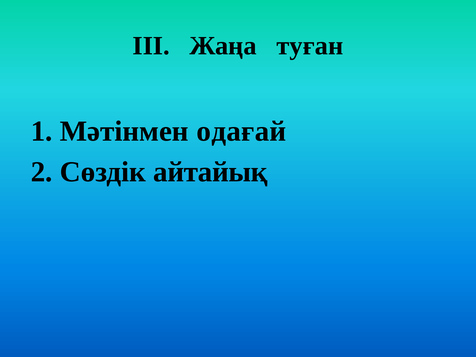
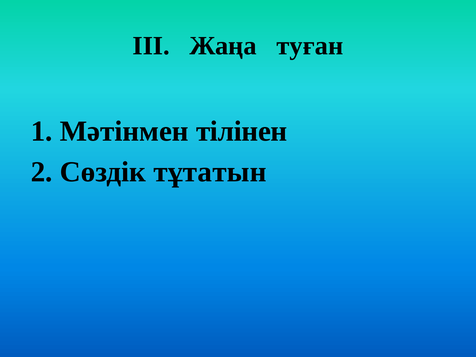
одағай: одағай -> тілінен
айтайық: айтайық -> тұтатын
